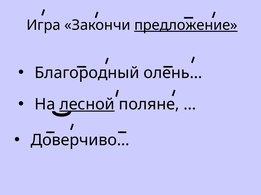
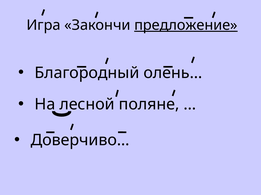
лесной underline: present -> none
